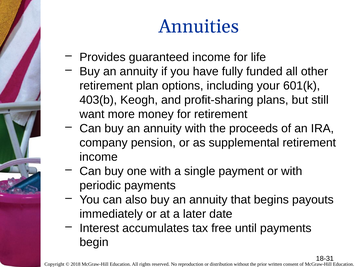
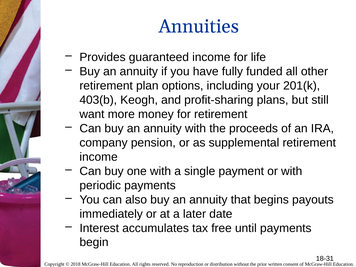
601(k: 601(k -> 201(k
